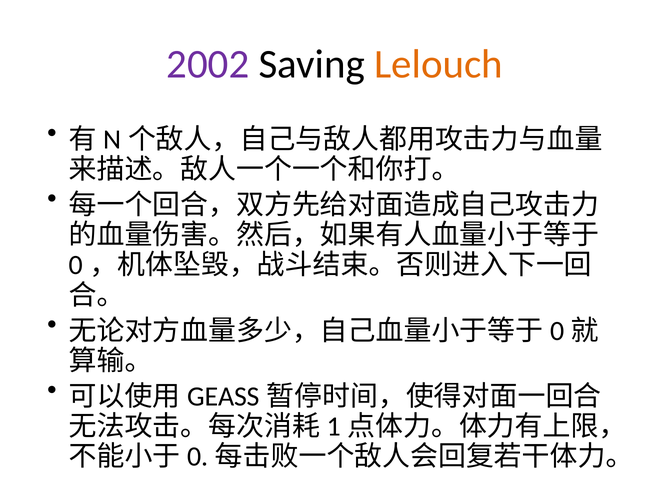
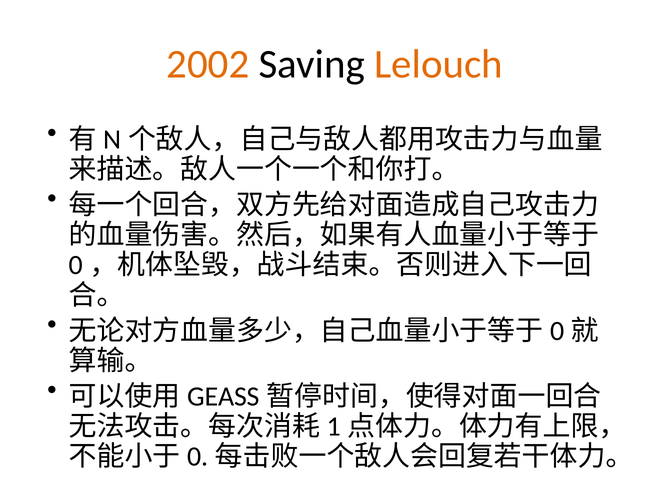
2002 colour: purple -> orange
